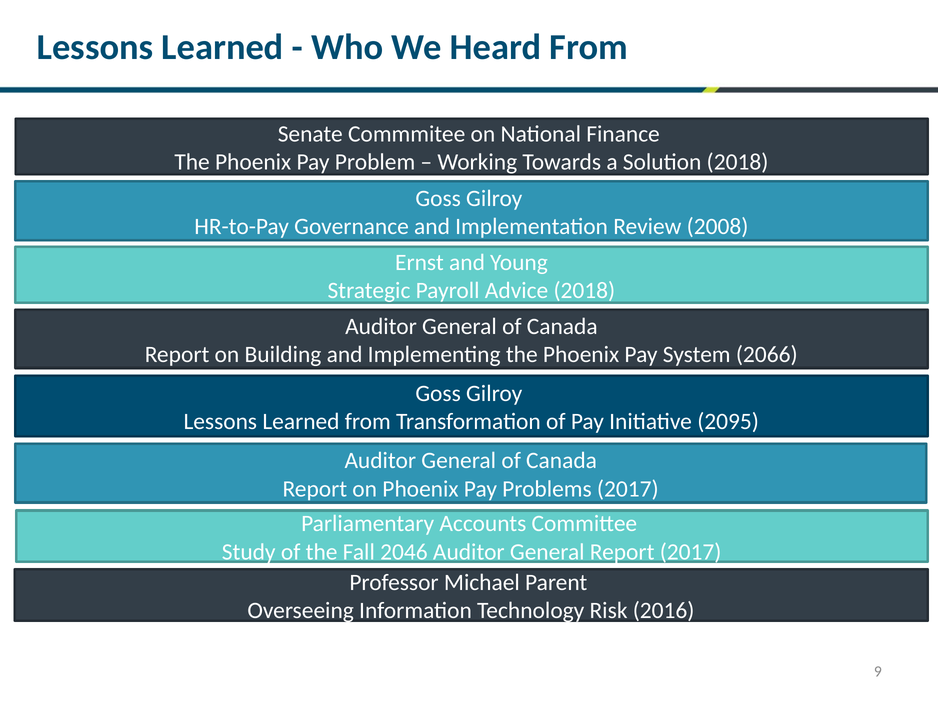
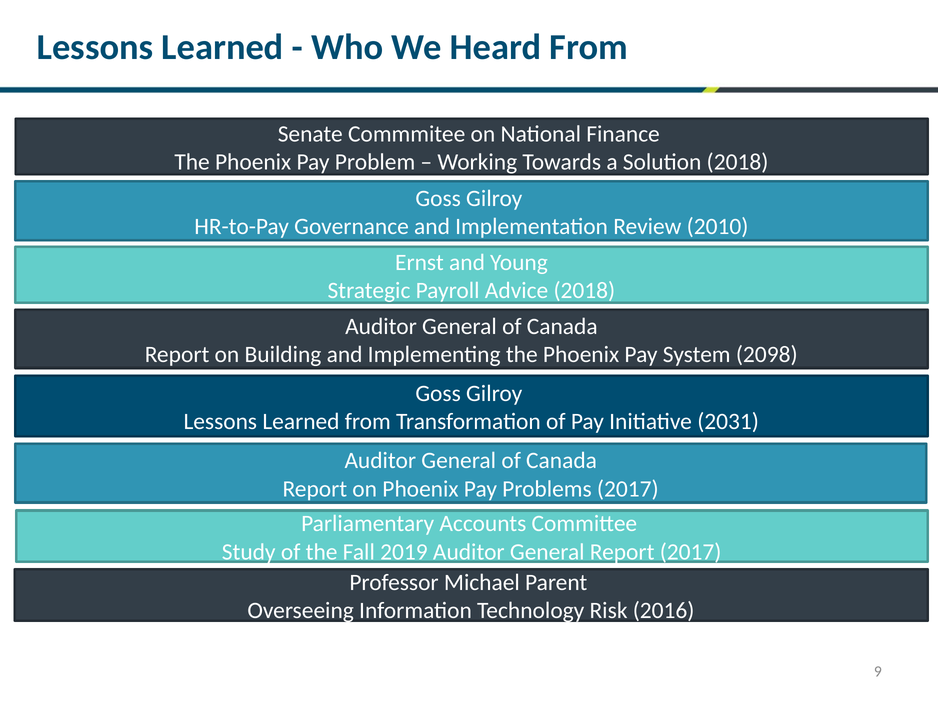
2008: 2008 -> 2010
2066: 2066 -> 2098
2095: 2095 -> 2031
2046: 2046 -> 2019
